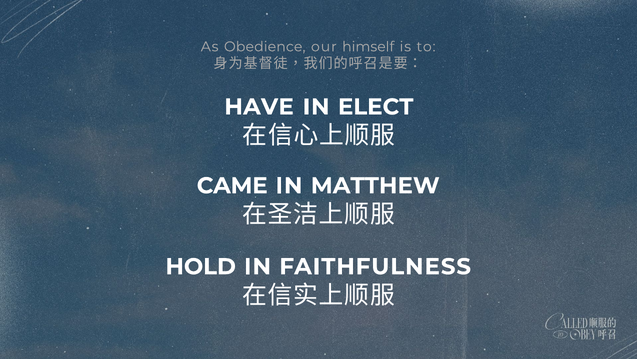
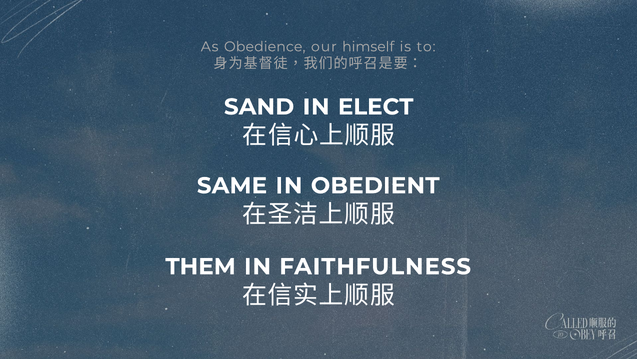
HAVE: HAVE -> SAND
CAME: CAME -> SAME
MATTHEW: MATTHEW -> OBEDIENT
HOLD: HOLD -> THEM
